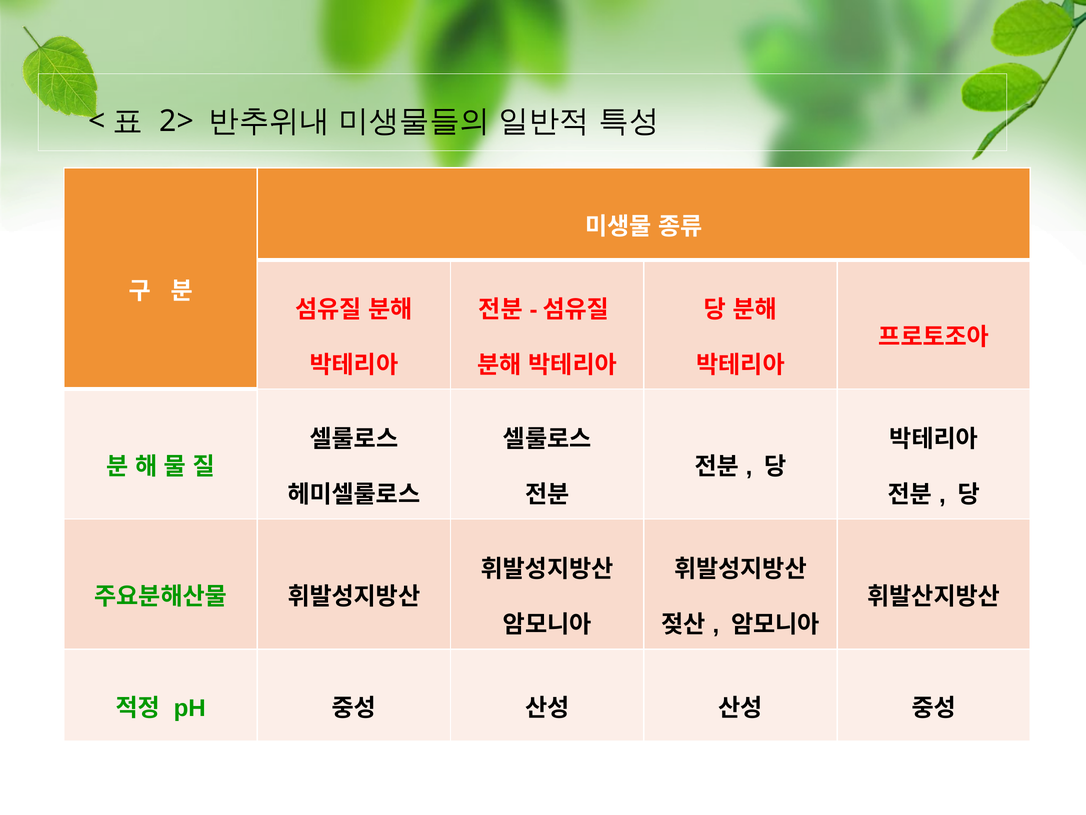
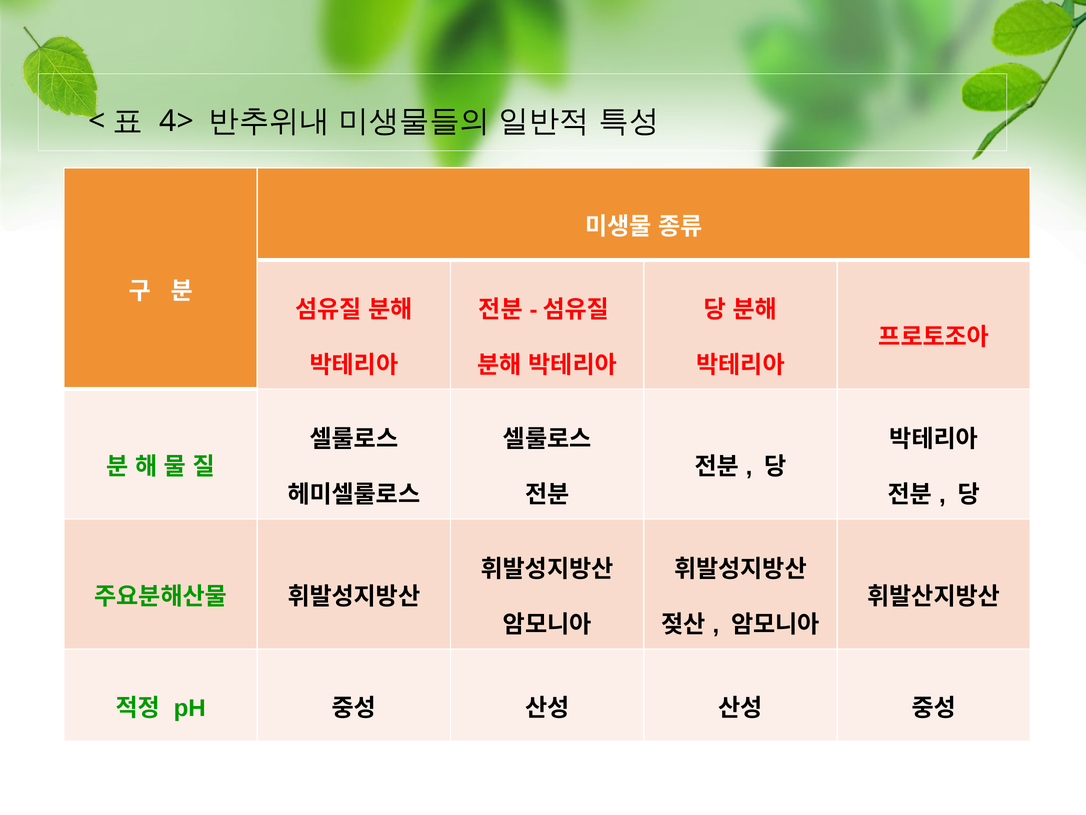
2>: 2> -> 4>
